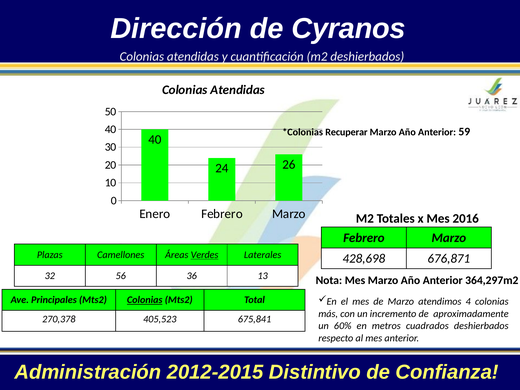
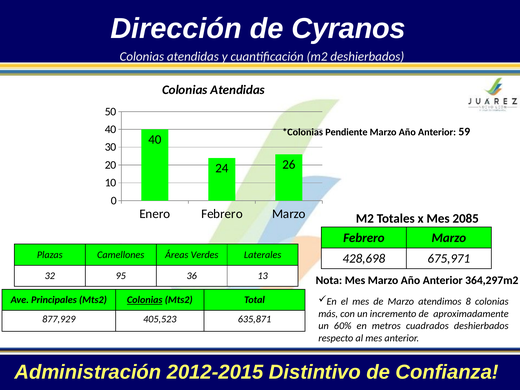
Recuperar: Recuperar -> Pendiente
2016: 2016 -> 2085
Verdes underline: present -> none
676,871: 676,871 -> 675,971
56: 56 -> 95
4: 4 -> 8
270,378: 270,378 -> 877,929
675,841: 675,841 -> 635,871
